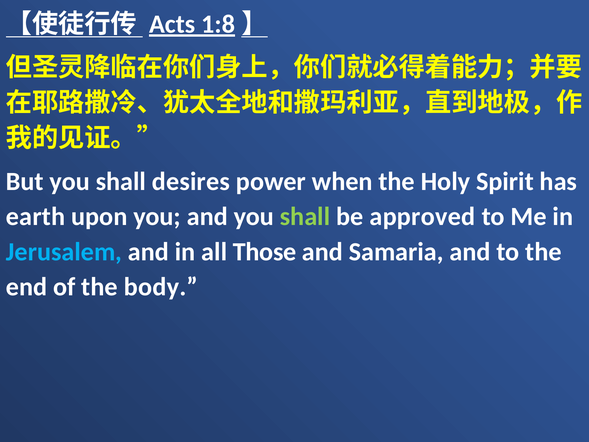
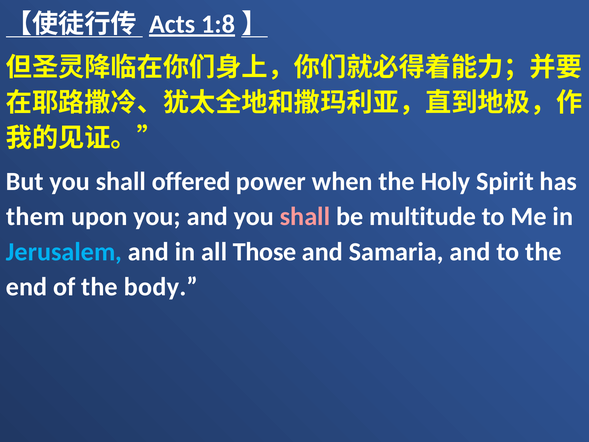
desires: desires -> offered
earth: earth -> them
shall at (305, 217) colour: light green -> pink
approved: approved -> multitude
